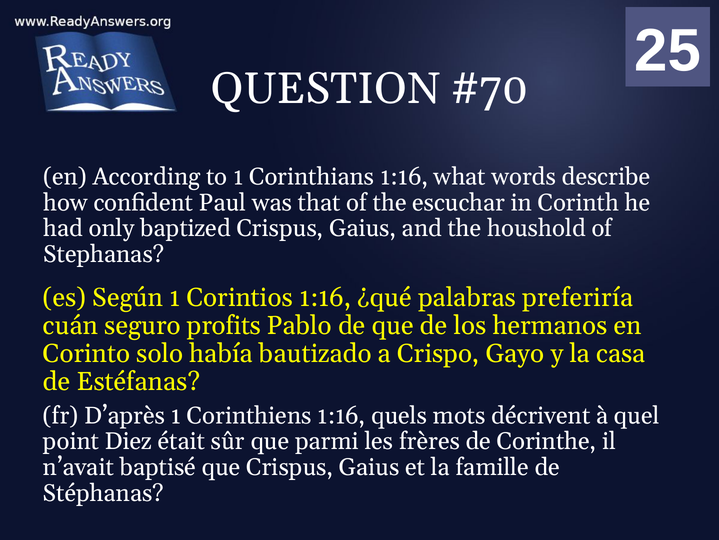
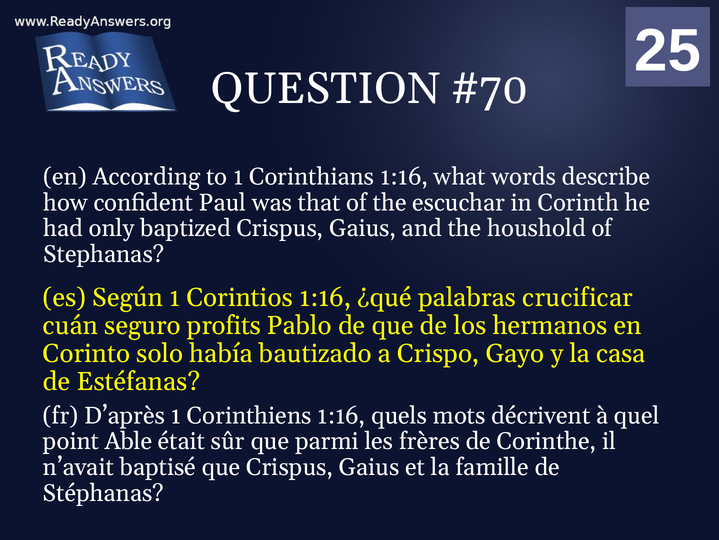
preferiría: preferiría -> crucificar
Diez: Diez -> Able
